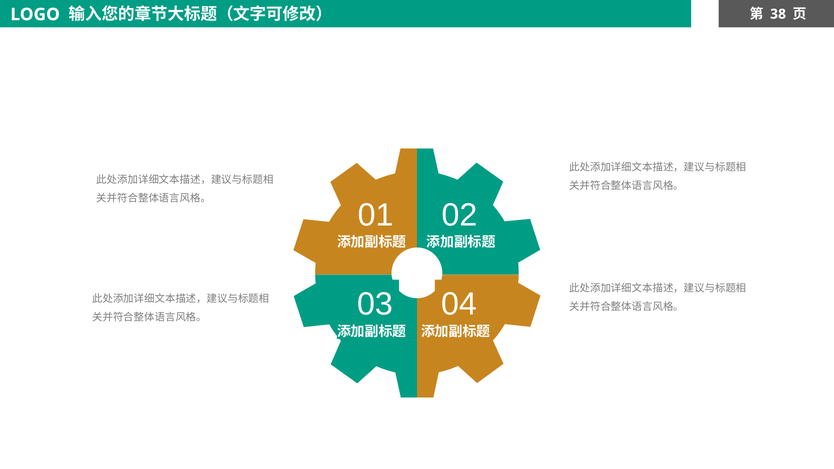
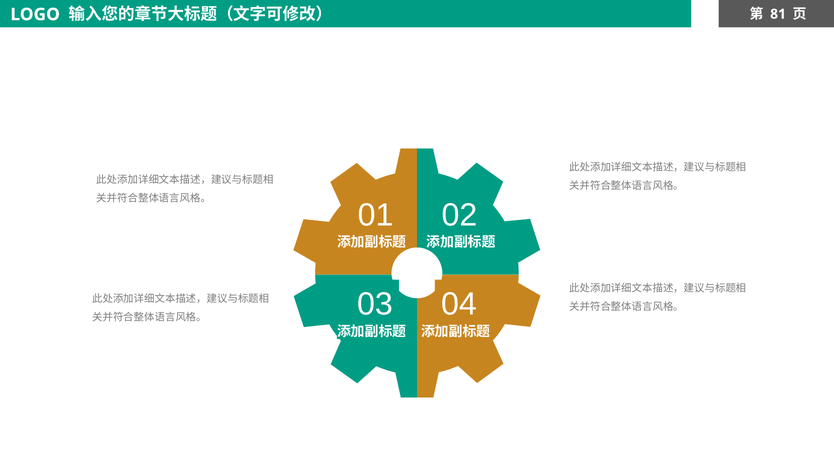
38: 38 -> 81
